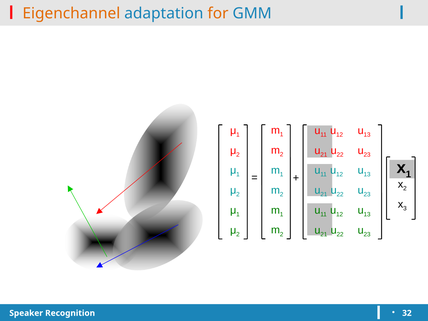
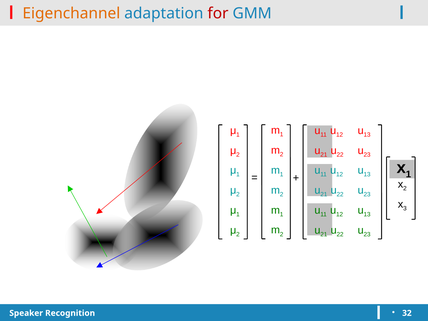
for colour: orange -> red
